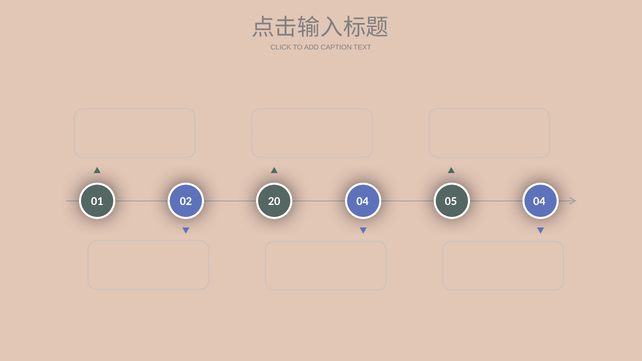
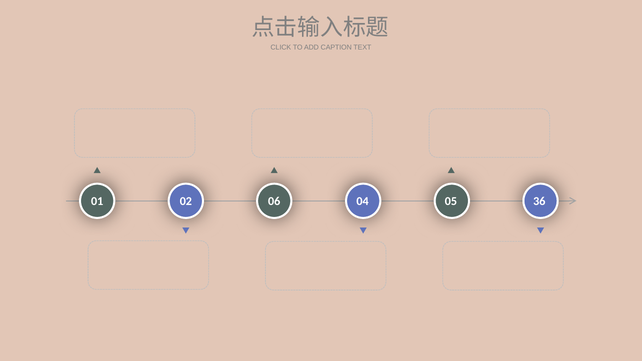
20: 20 -> 06
05 04: 04 -> 36
